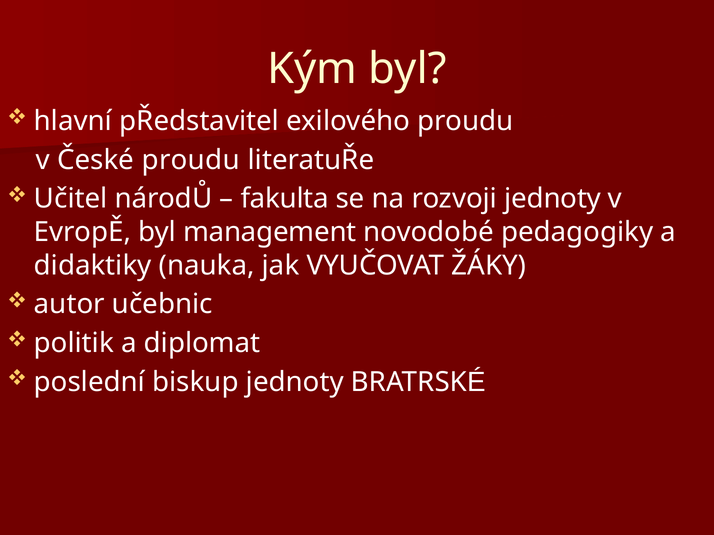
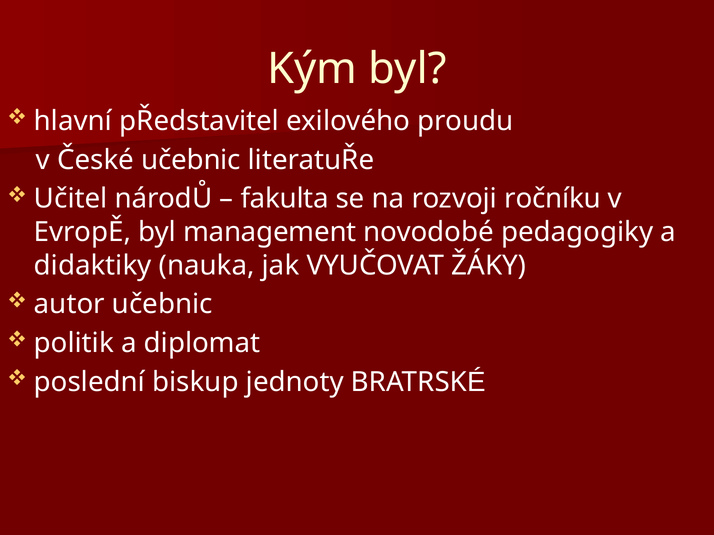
České proudu: proudu -> učebnic
rozvoji jednoty: jednoty -> ročníku
